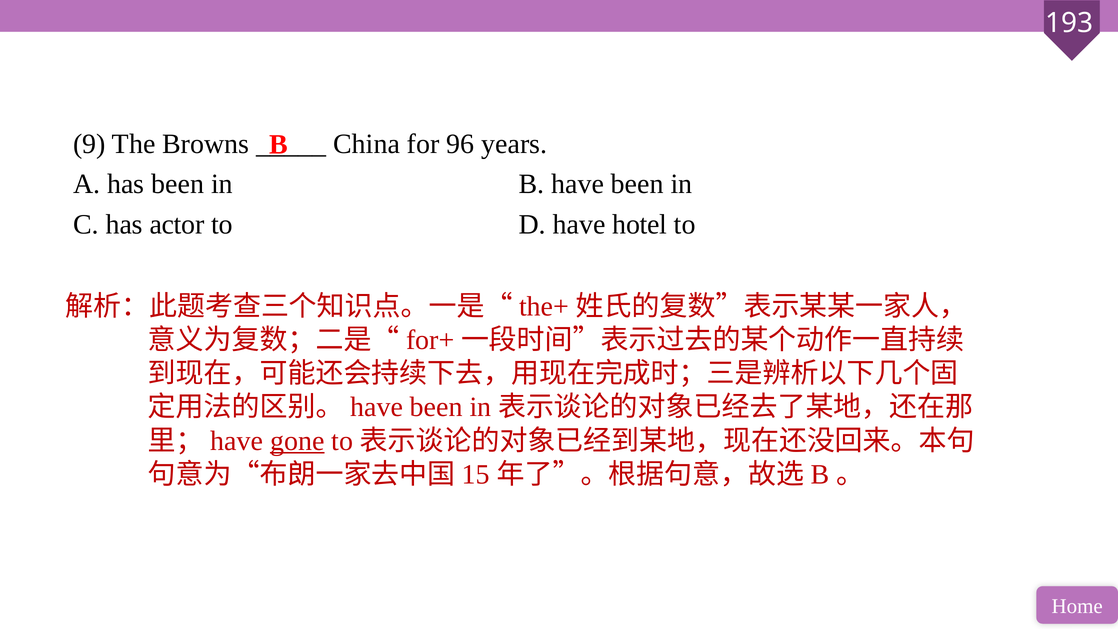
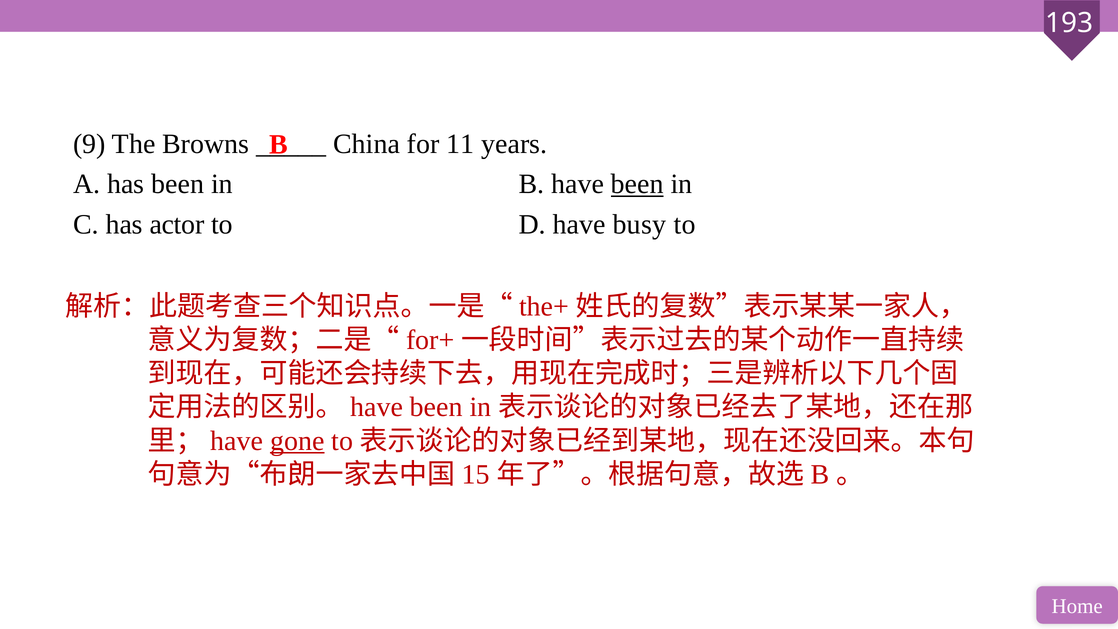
96: 96 -> 11
been at (637, 184) underline: none -> present
hotel: hotel -> busy
